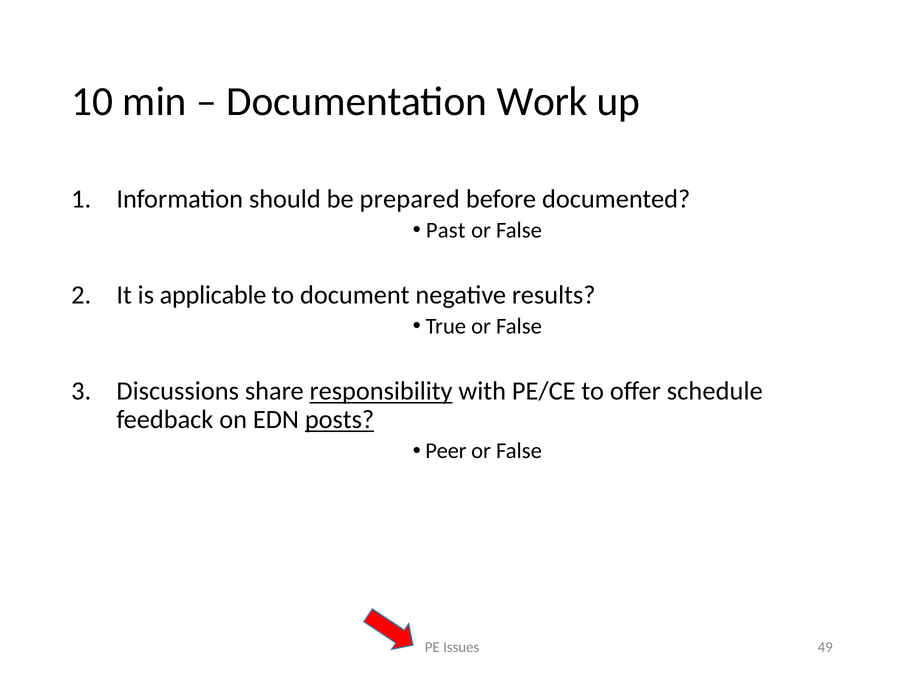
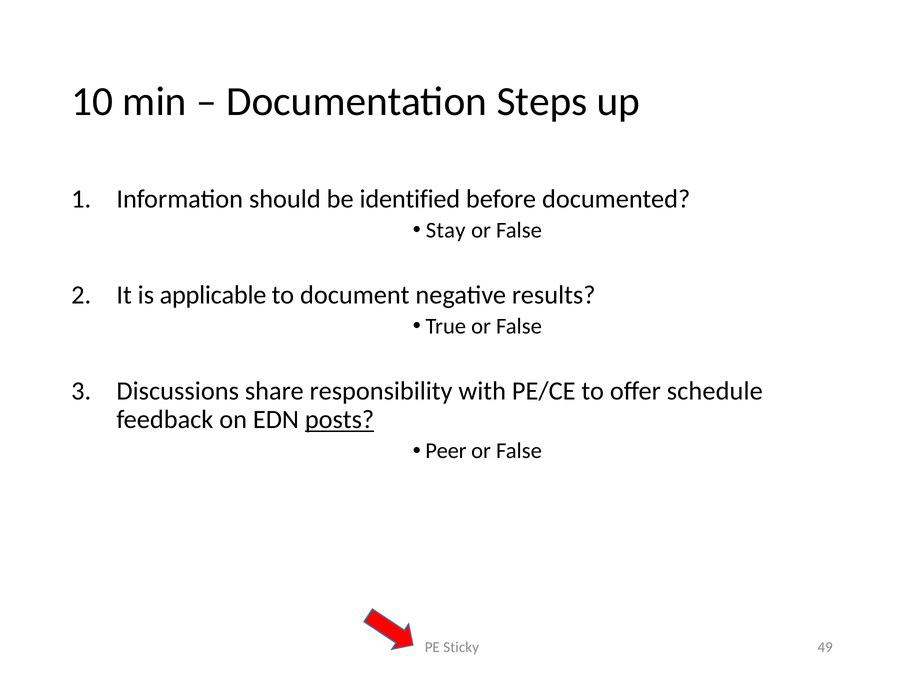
Work: Work -> Steps
prepared: prepared -> identified
Past: Past -> Stay
responsibility underline: present -> none
Issues: Issues -> Sticky
